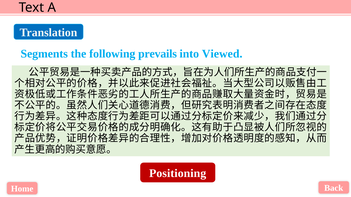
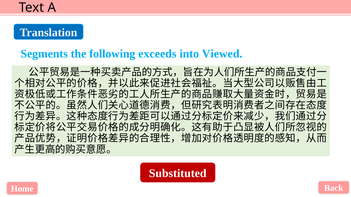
prevails: prevails -> exceeds
Positioning: Positioning -> Substituted
